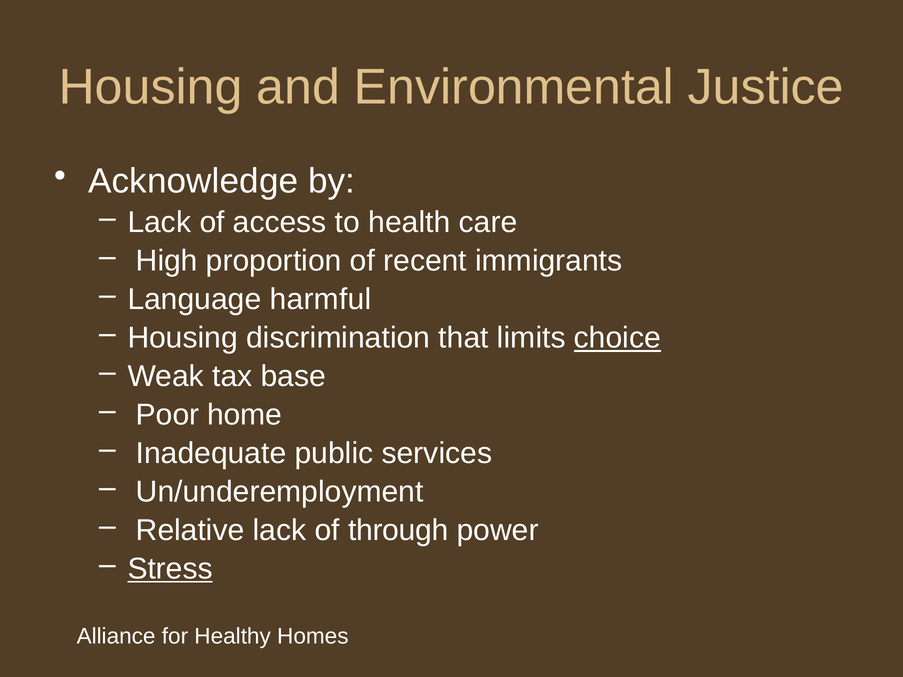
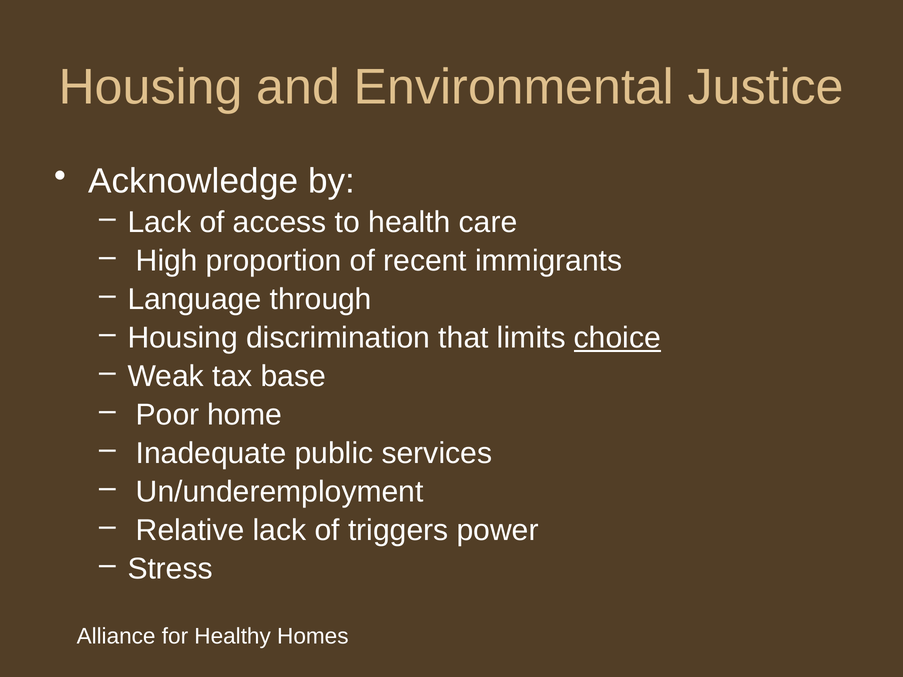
harmful: harmful -> through
through: through -> triggers
Stress underline: present -> none
